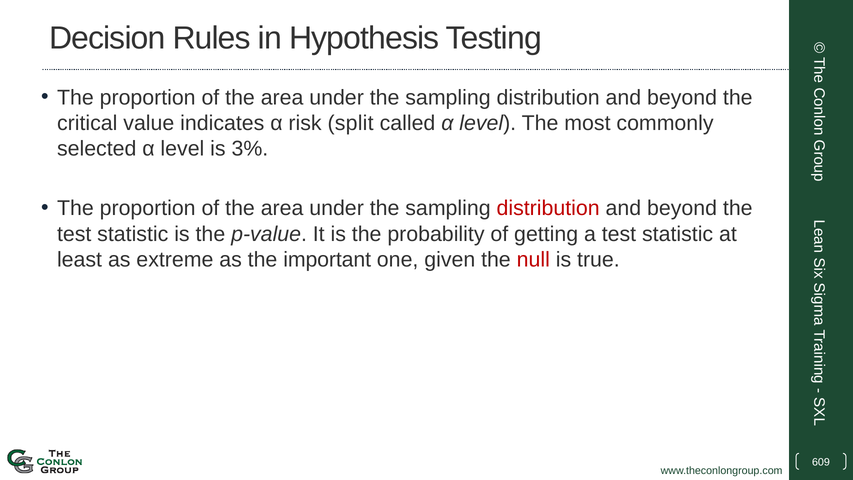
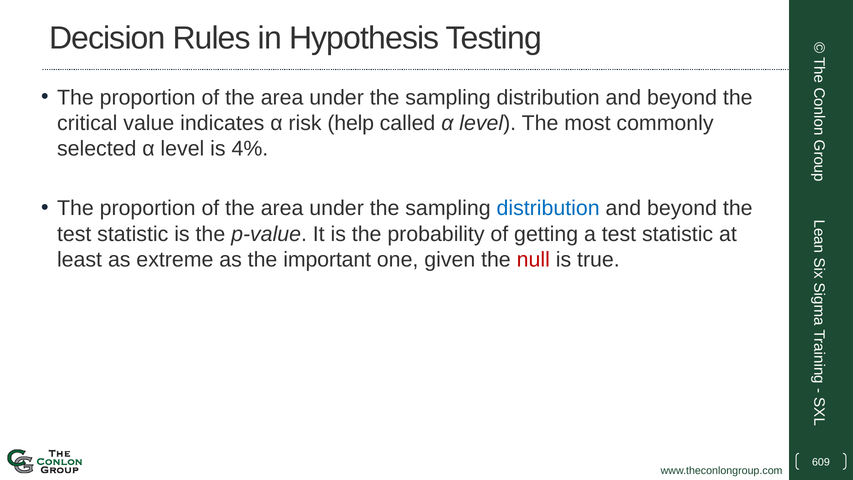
split: split -> help
3%: 3% -> 4%
distribution at (548, 208) colour: red -> blue
